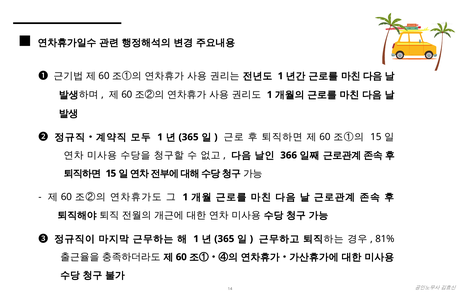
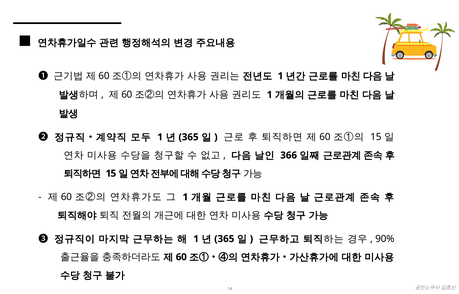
81%: 81% -> 90%
